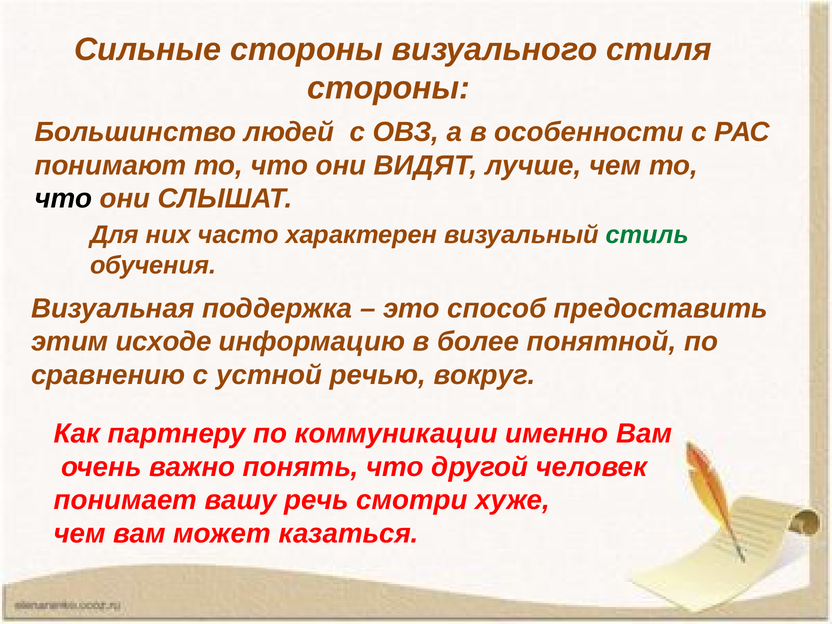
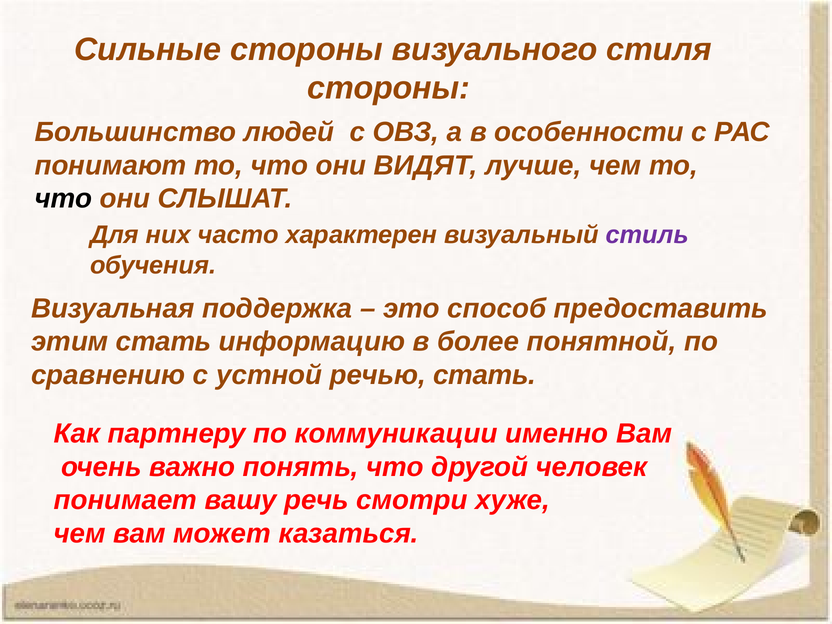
стиль colour: green -> purple
этим исходе: исходе -> стать
речью вокруг: вокруг -> стать
